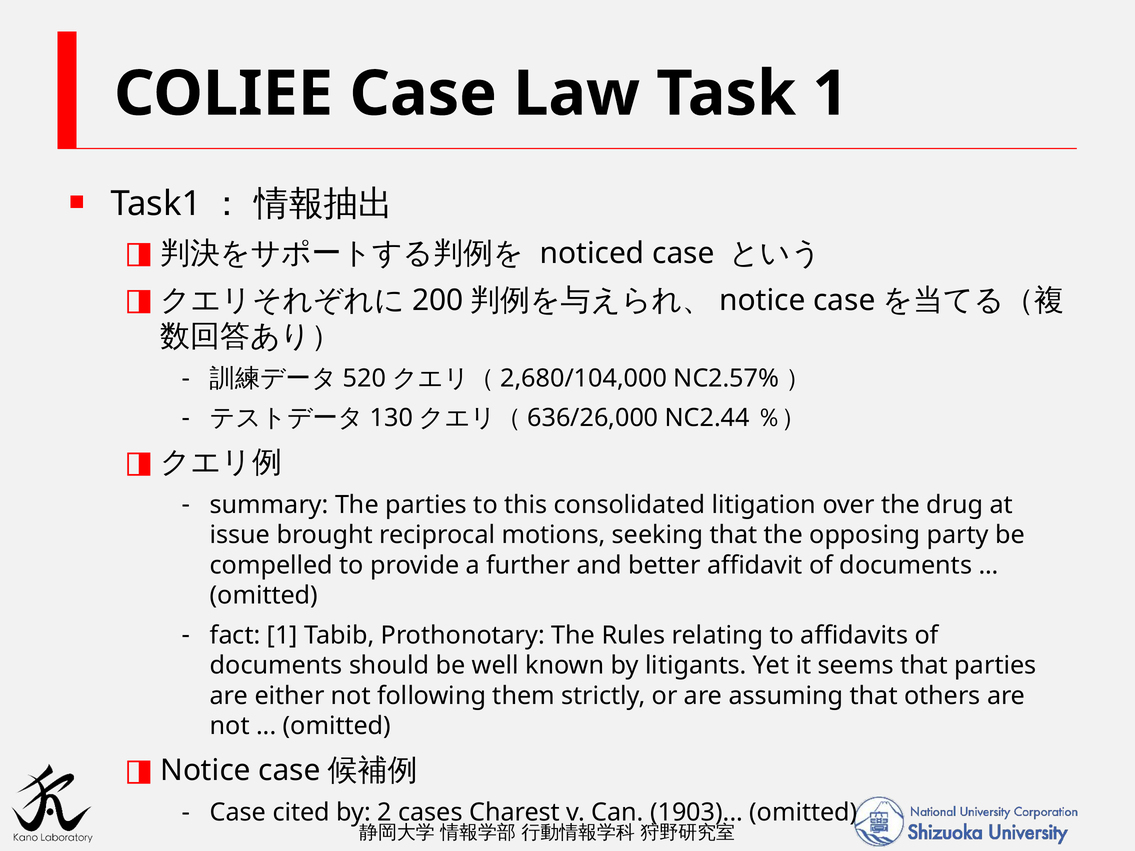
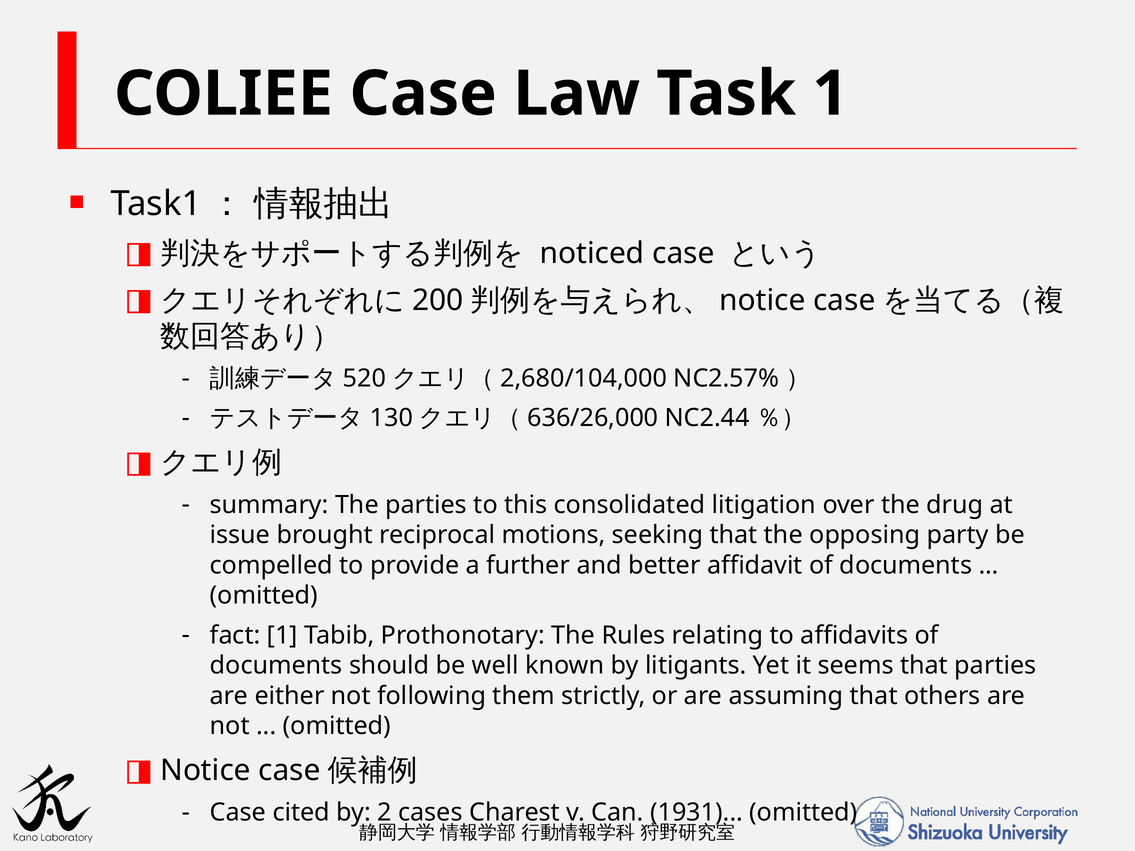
1903: 1903 -> 1931
